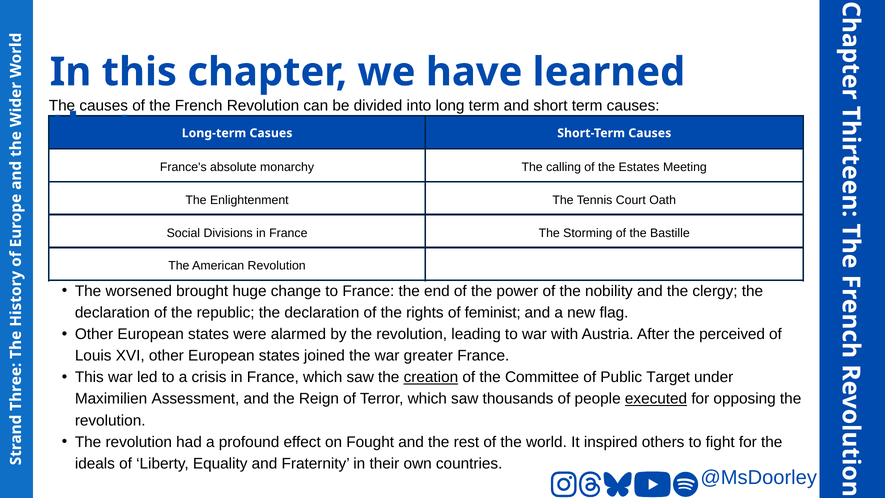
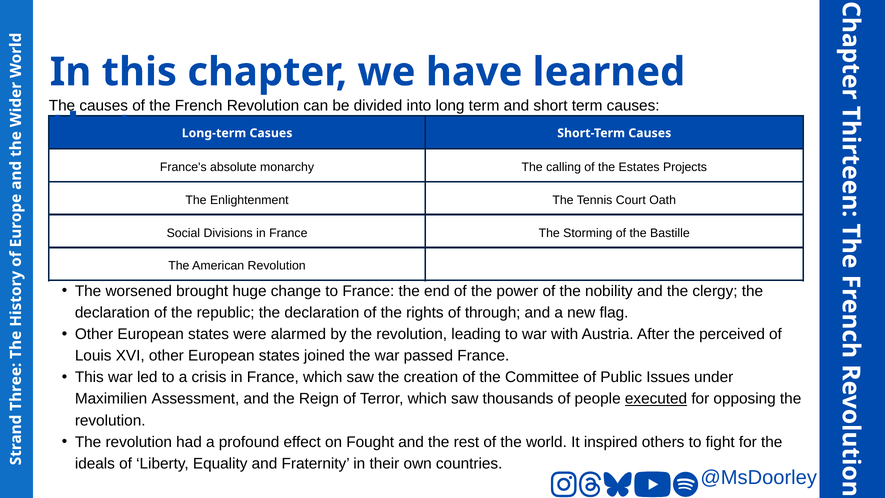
Meeting: Meeting -> Projects
feminist: feminist -> through
greater: greater -> passed
creation underline: present -> none
Target: Target -> Issues
